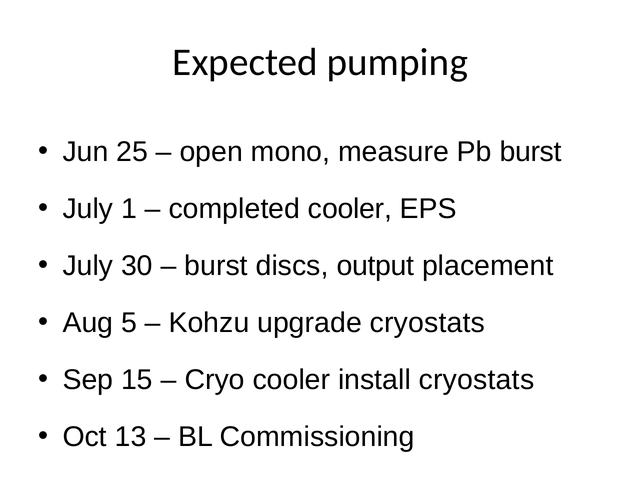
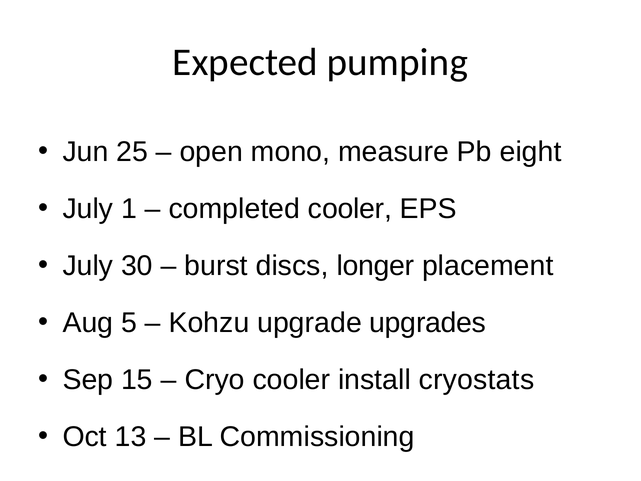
Pb burst: burst -> eight
output: output -> longer
upgrade cryostats: cryostats -> upgrades
